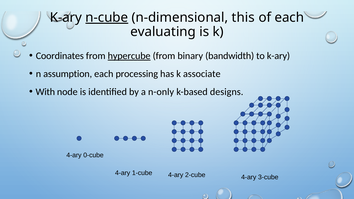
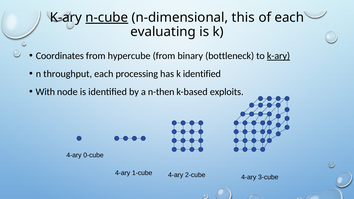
hypercube underline: present -> none
bandwidth: bandwidth -> bottleneck
k-ary at (278, 56) underline: none -> present
assumption: assumption -> throughput
k associate: associate -> identified
n-only: n-only -> n-then
designs: designs -> exploits
